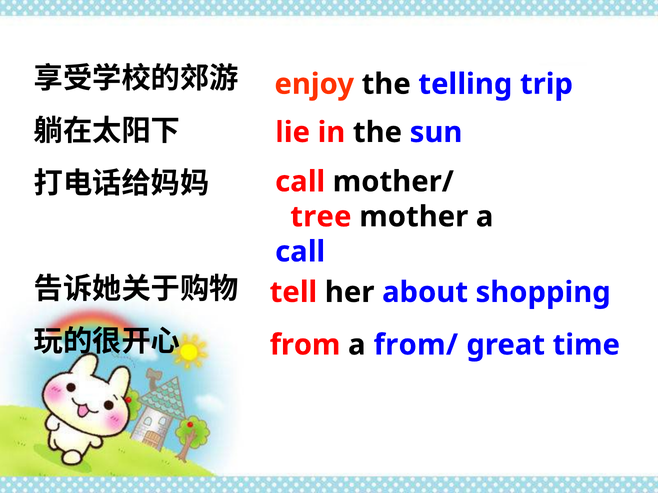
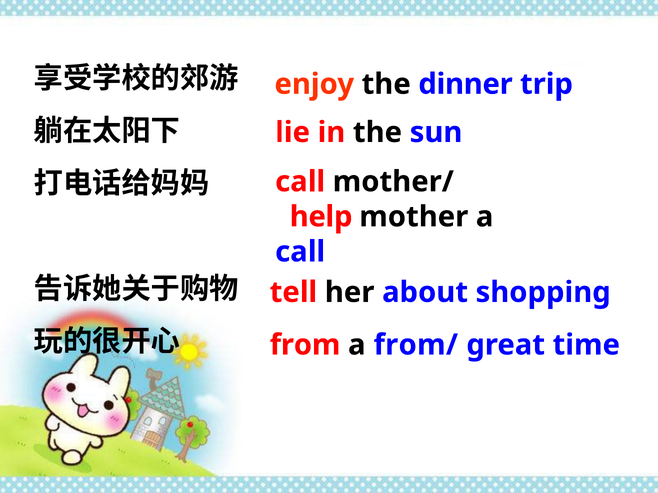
telling: telling -> dinner
tree: tree -> help
